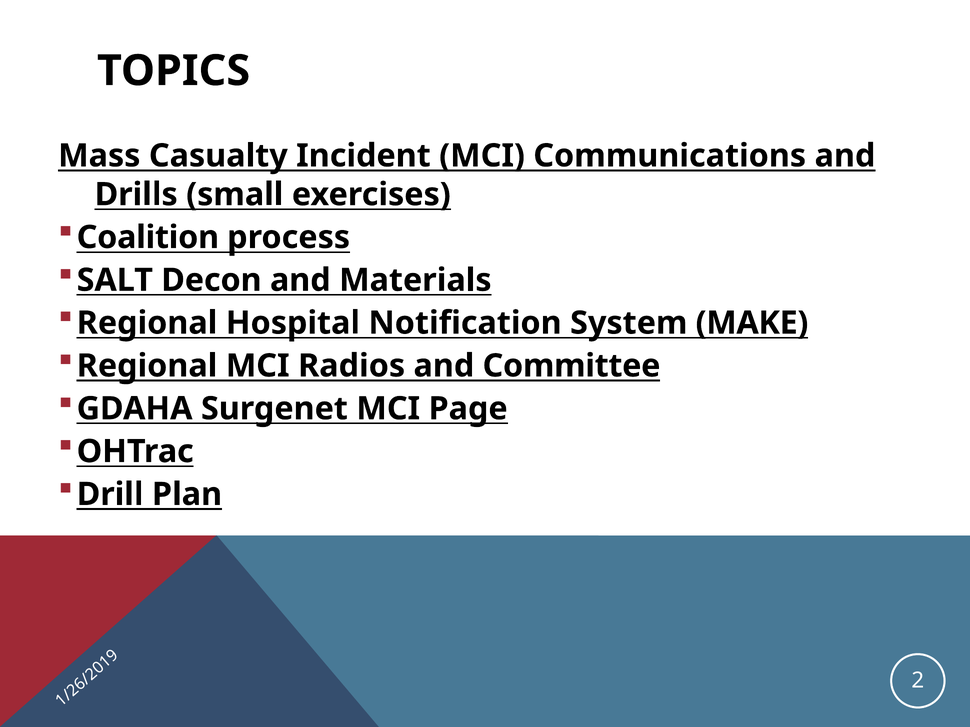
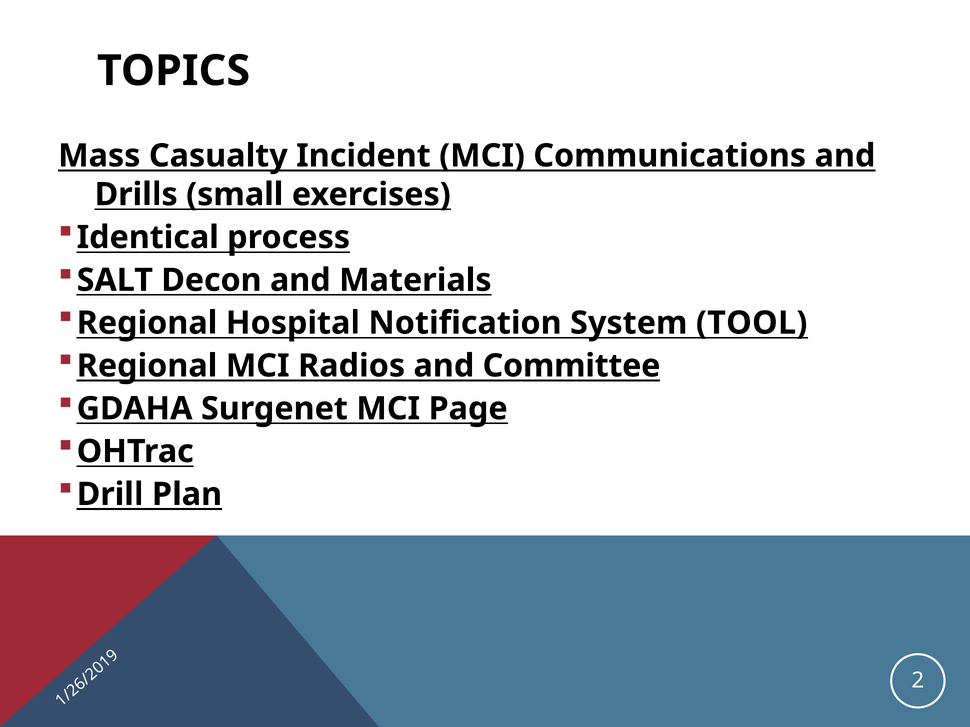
Coalition: Coalition -> Identical
MAKE: MAKE -> TOOL
